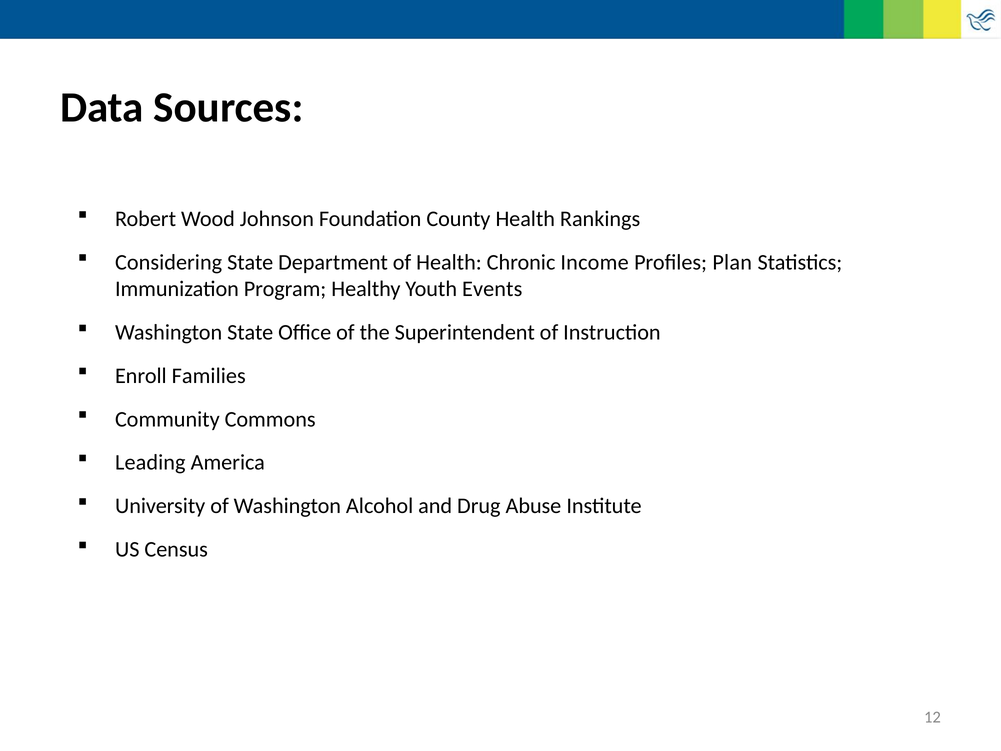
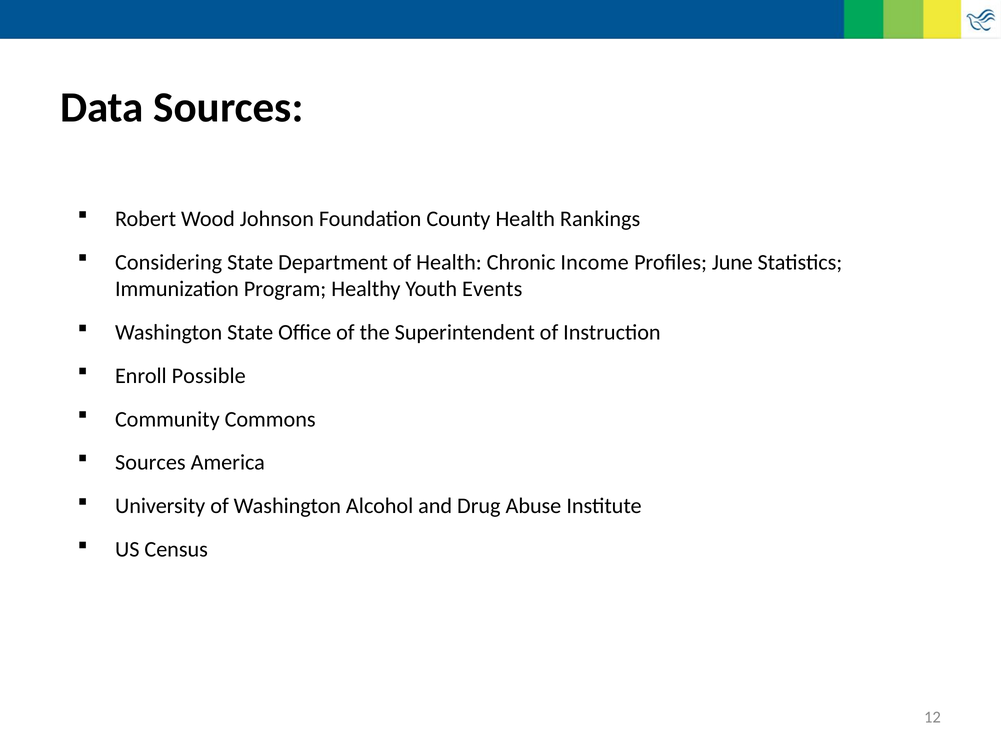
Plan: Plan -> June
Families: Families -> Possible
Leading at (150, 462): Leading -> Sources
